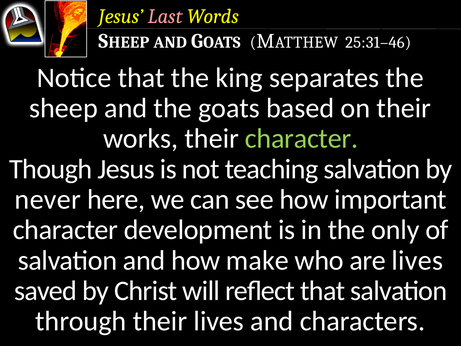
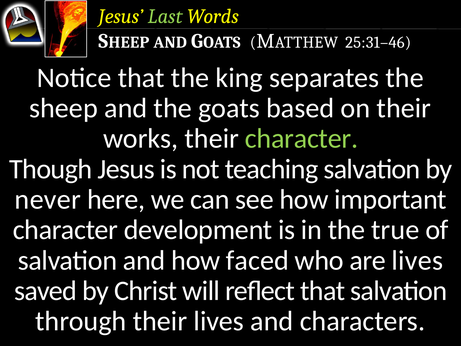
Last colour: pink -> light green
only: only -> true
make: make -> faced
